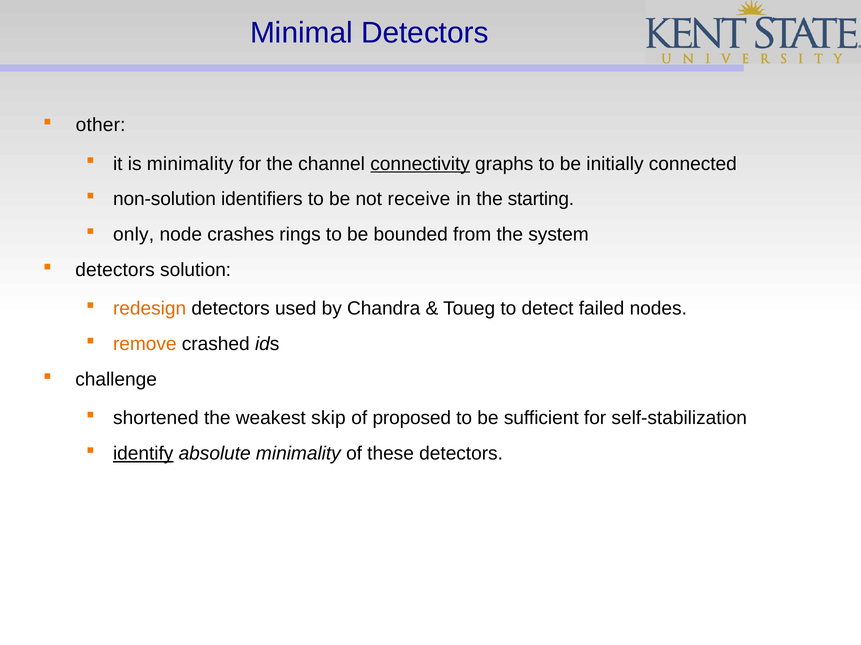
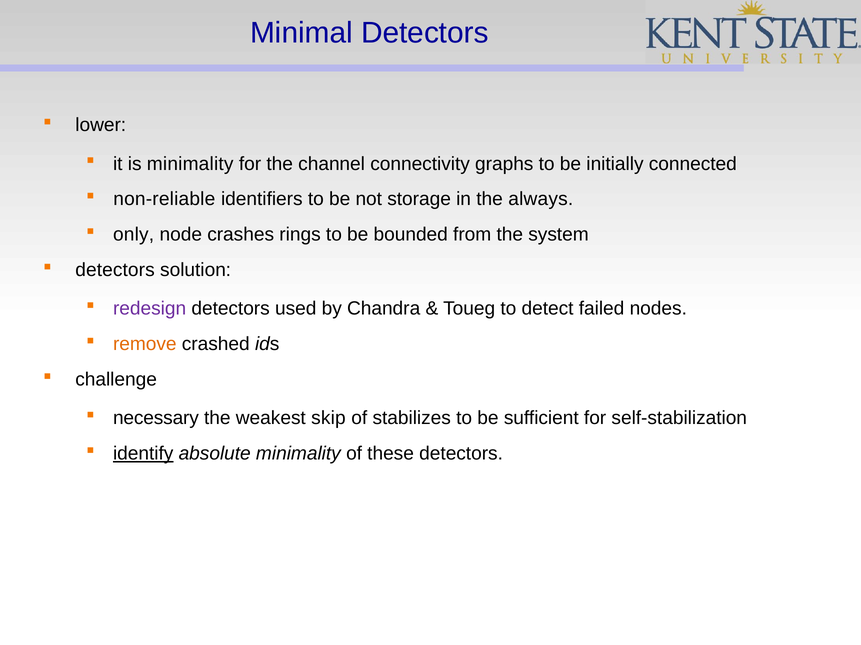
other: other -> lower
connectivity underline: present -> none
non-solution: non-solution -> non-reliable
receive: receive -> storage
starting: starting -> always
redesign colour: orange -> purple
shortened: shortened -> necessary
proposed: proposed -> stabilizes
